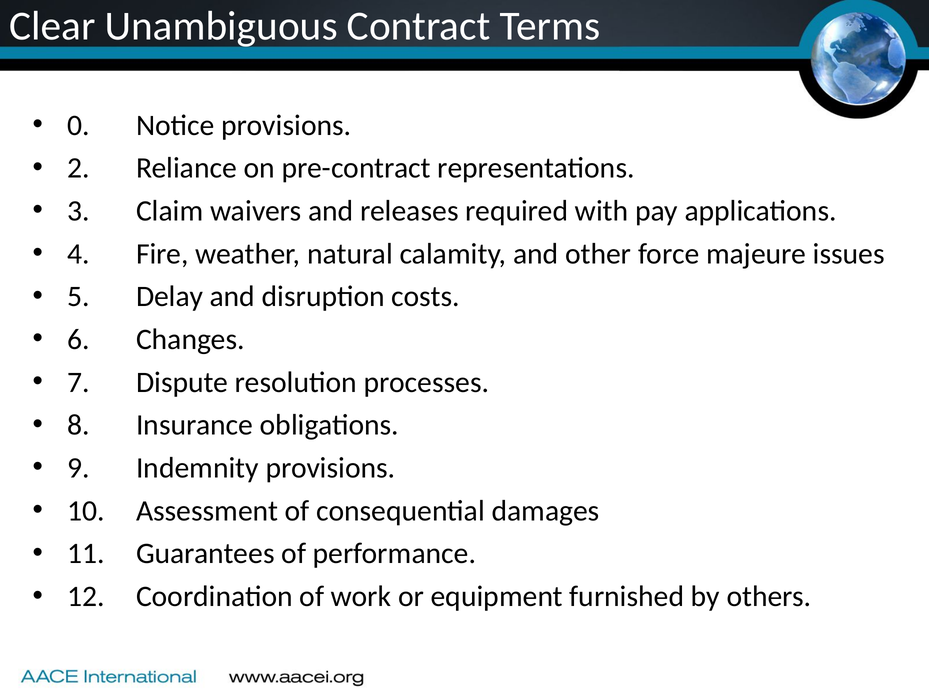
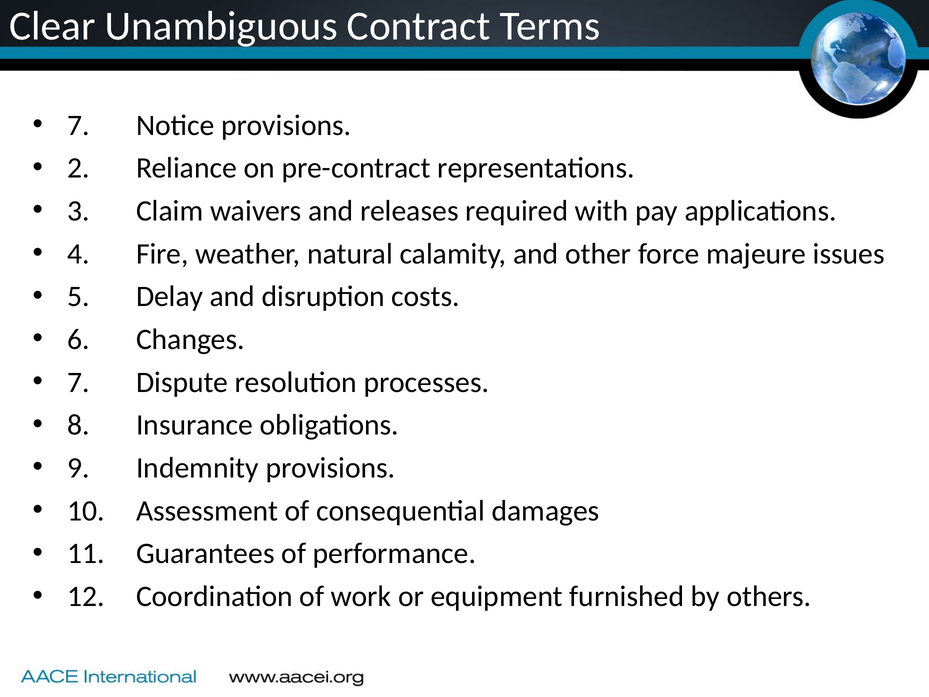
0 at (79, 125): 0 -> 7
